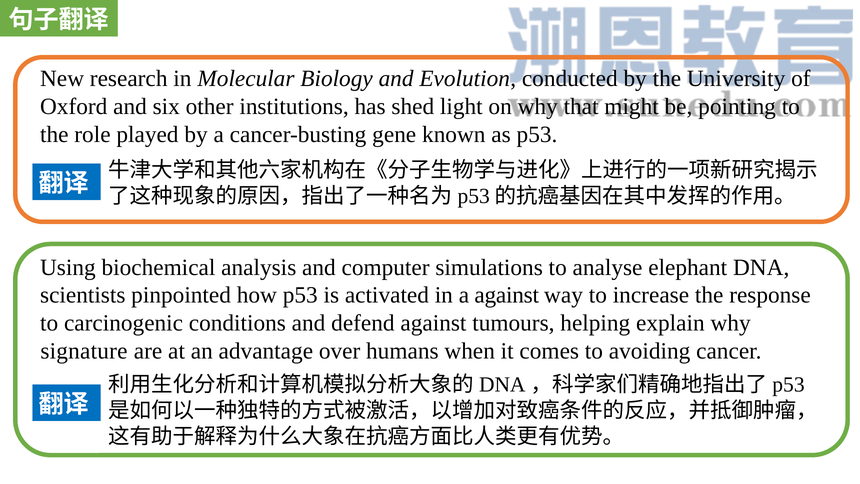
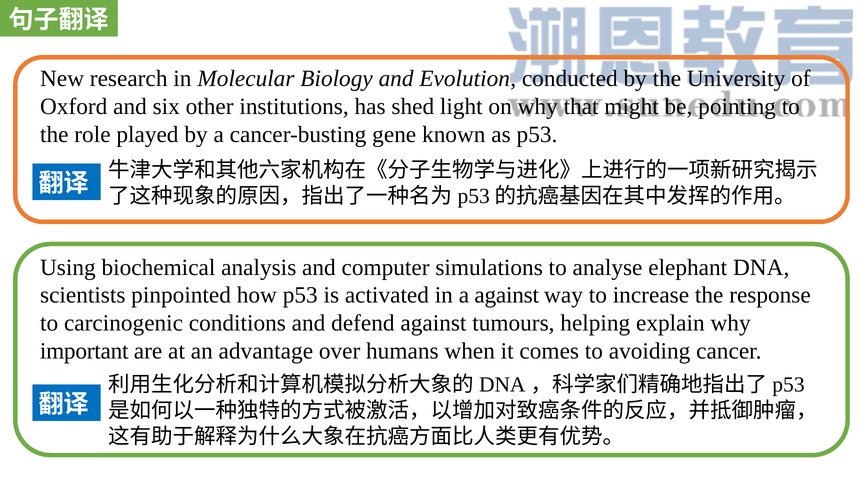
signature: signature -> important
